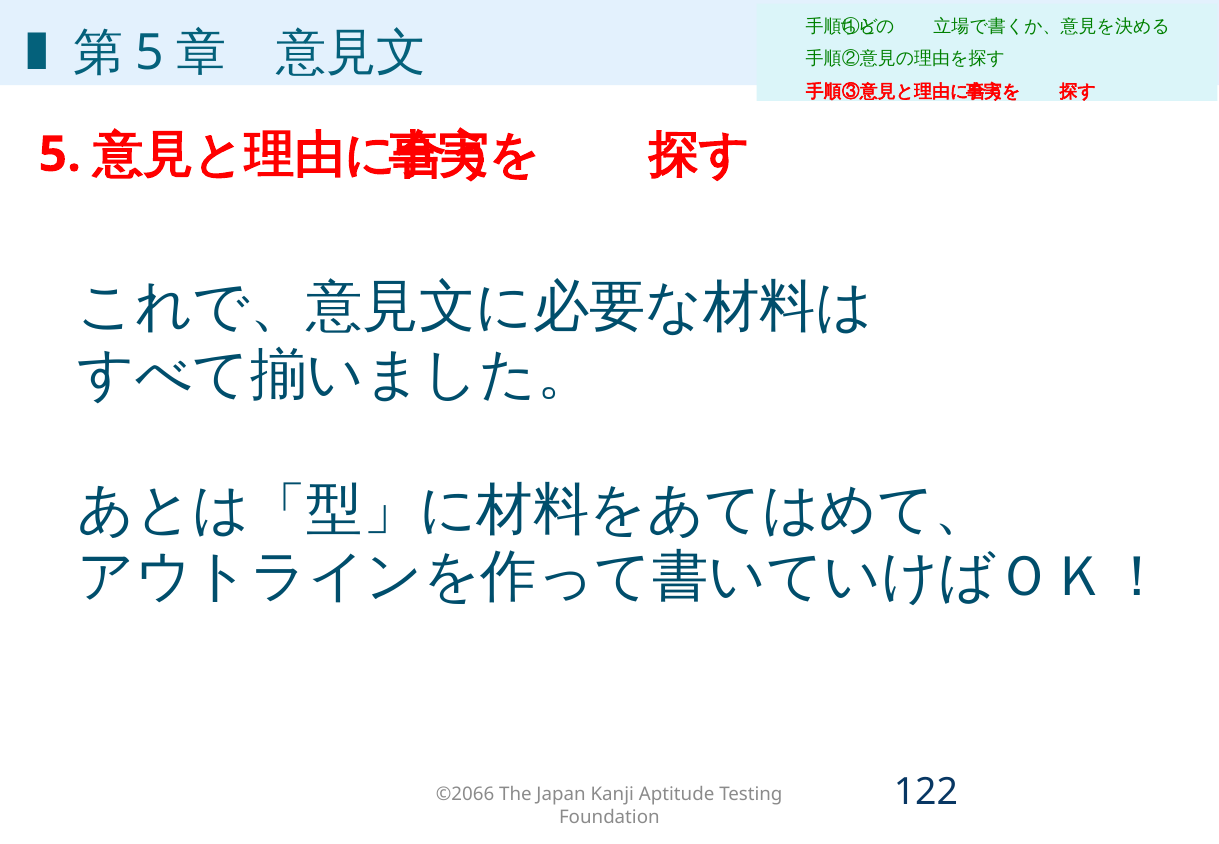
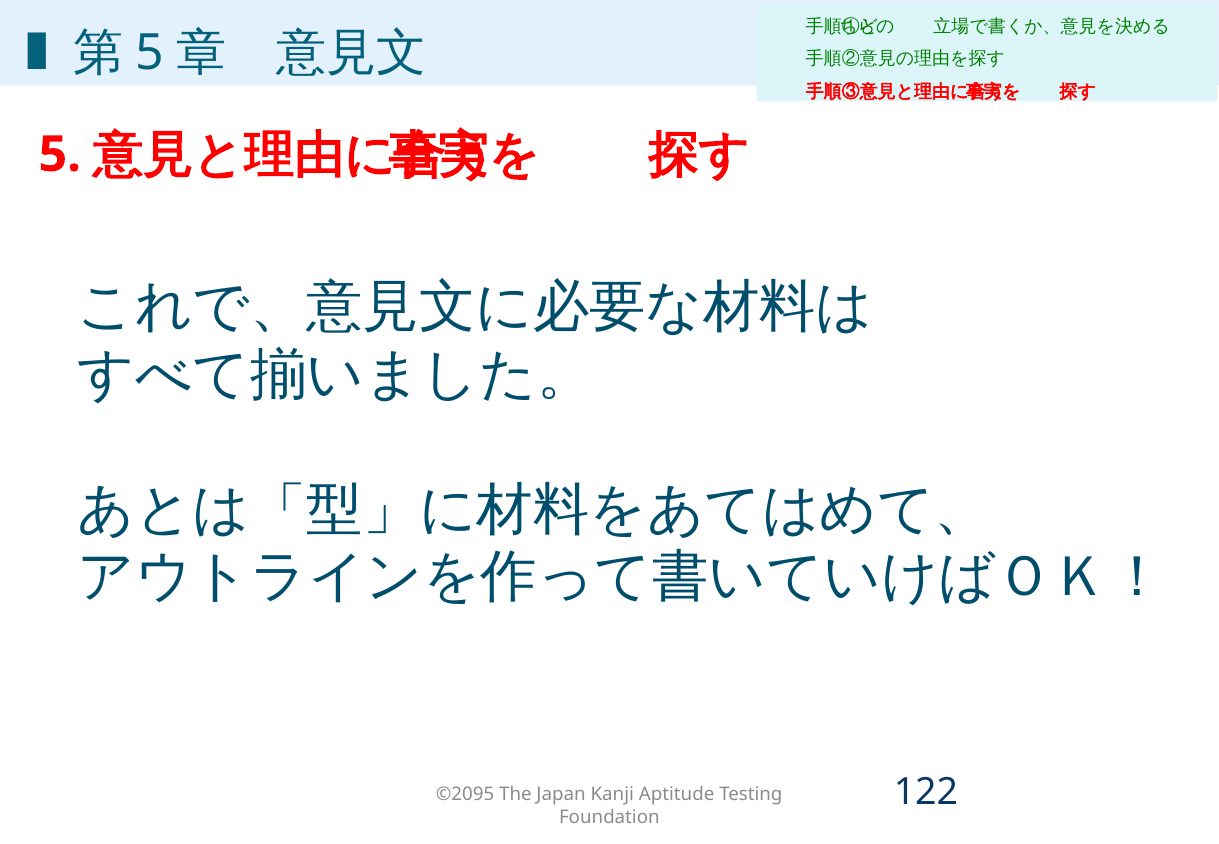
©2066: ©2066 -> ©2095
